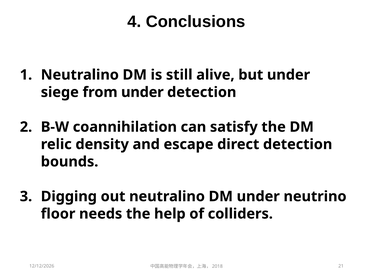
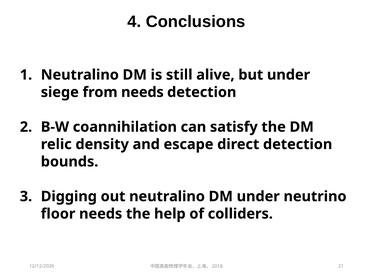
from under: under -> needs
